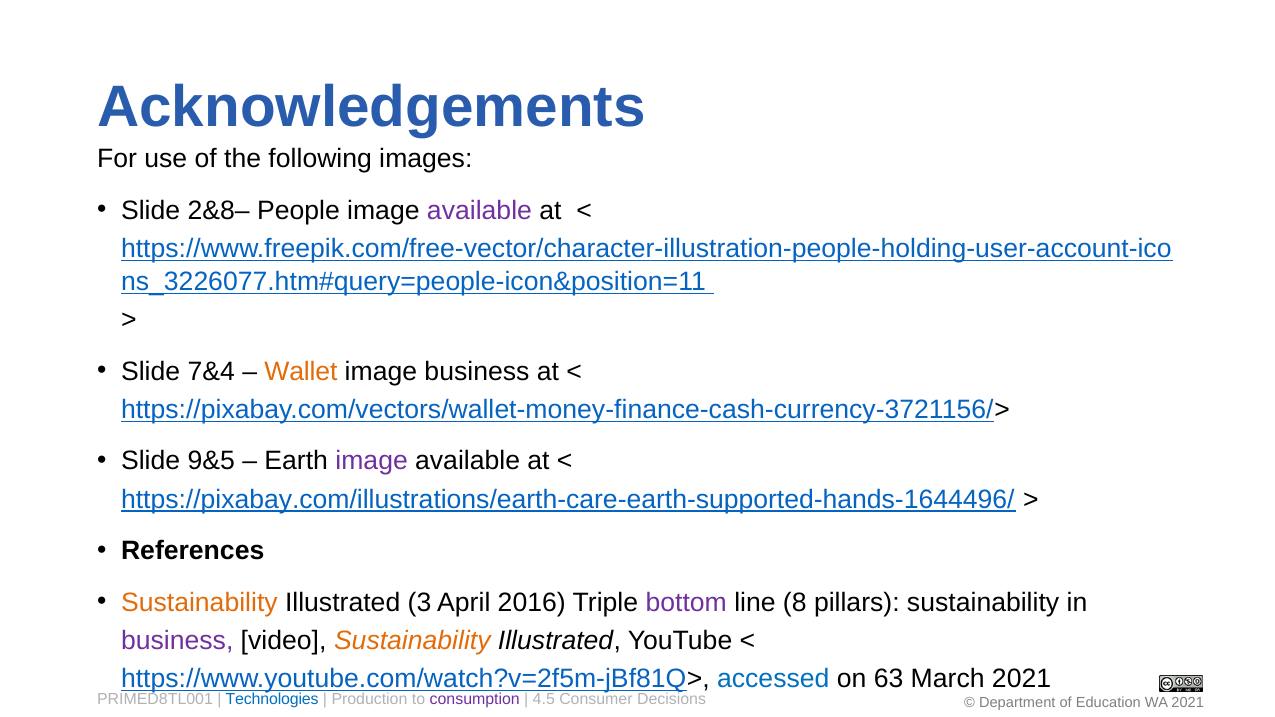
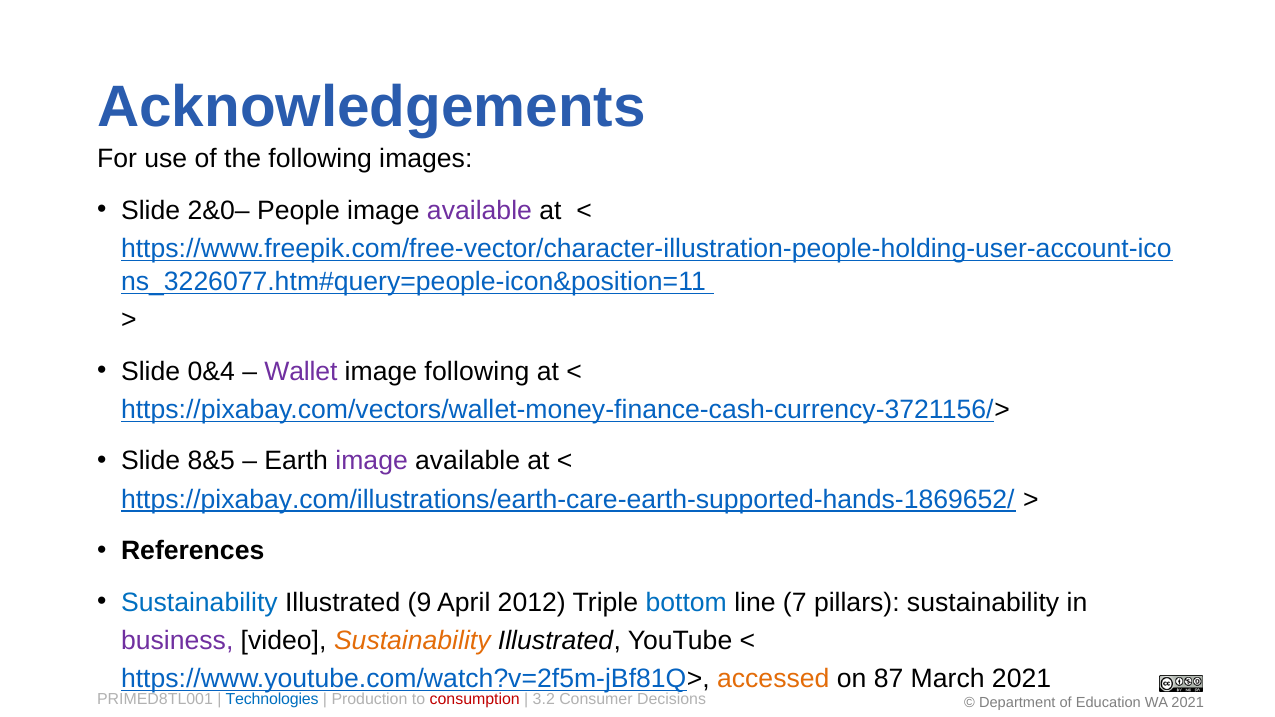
2&8–: 2&8– -> 2&0–
7&4: 7&4 -> 0&4
Wallet colour: orange -> purple
image business: business -> following
9&5: 9&5 -> 8&5
https://pixabay.com/illustrations/earth-care-earth-supported-hands-1644496/: https://pixabay.com/illustrations/earth-care-earth-supported-hands-1644496/ -> https://pixabay.com/illustrations/earth-care-earth-supported-hands-1869652/
Sustainability at (199, 603) colour: orange -> blue
3: 3 -> 9
2016: 2016 -> 2012
bottom colour: purple -> blue
8: 8 -> 7
accessed colour: blue -> orange
63: 63 -> 87
consumption colour: purple -> red
4.5: 4.5 -> 3.2
